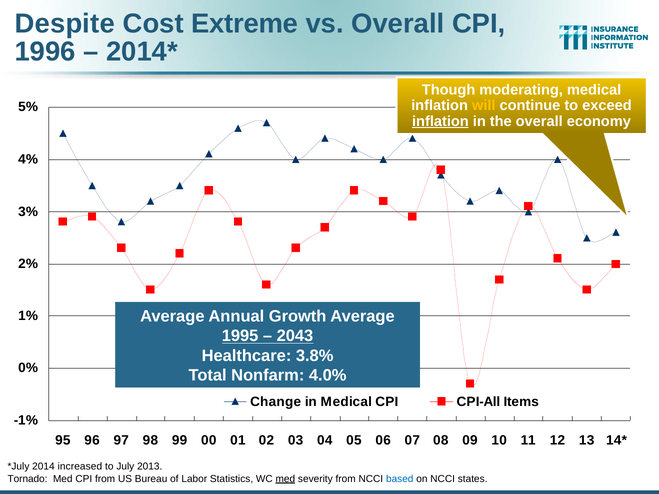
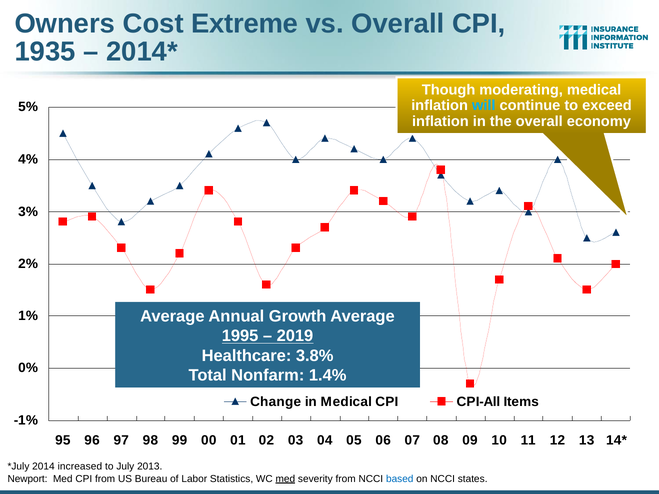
Despite: Despite -> Owners
1996: 1996 -> 1935
will colour: yellow -> light blue
inflation at (440, 121) underline: present -> none
2043: 2043 -> 2019
4.0%: 4.0% -> 1.4%
Tornado: Tornado -> Newport
